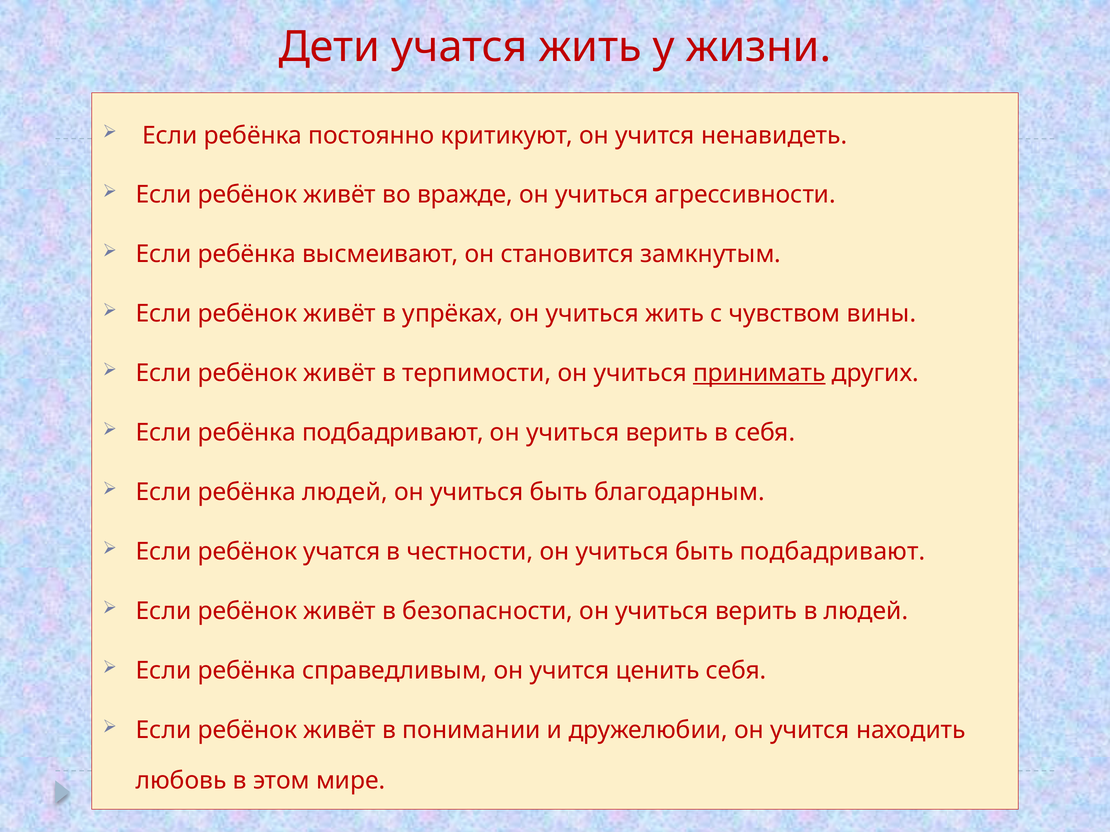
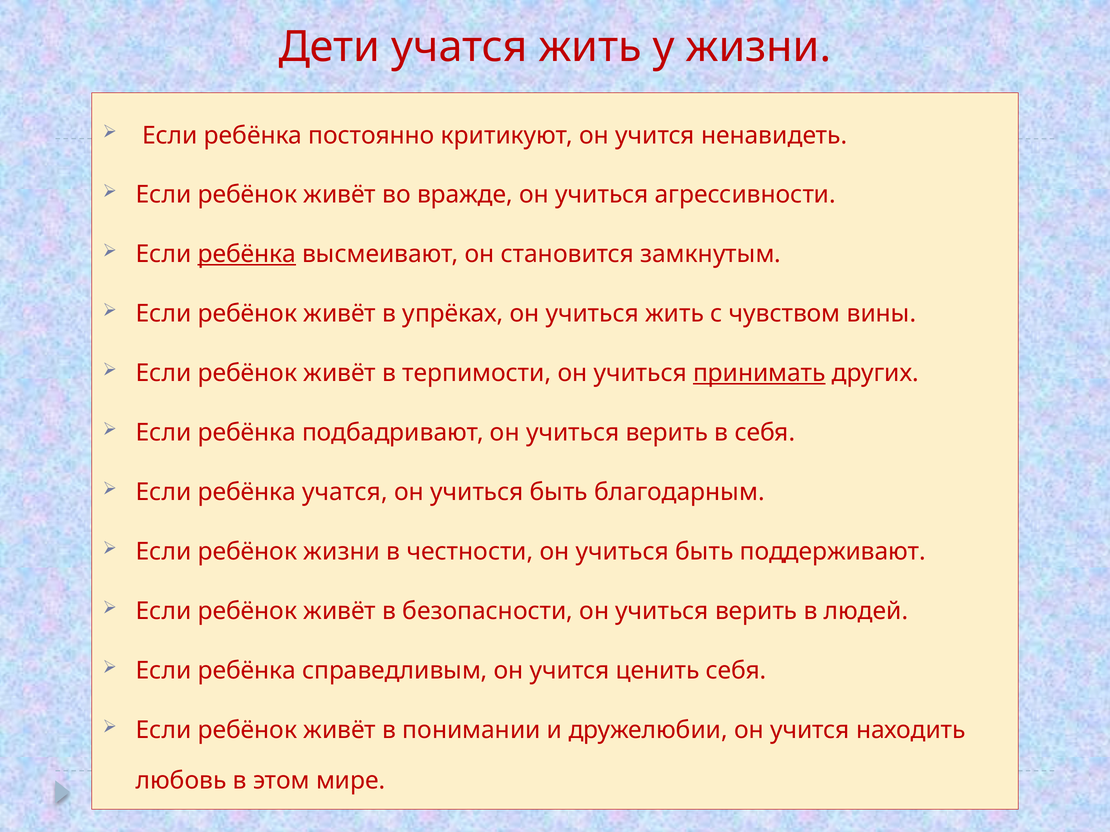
ребёнка at (247, 255) underline: none -> present
ребёнка людей: людей -> учатся
ребёнок учатся: учатся -> жизни
быть подбадривают: подбадривают -> поддерживают
